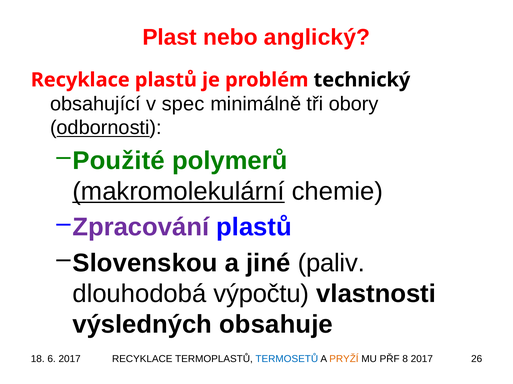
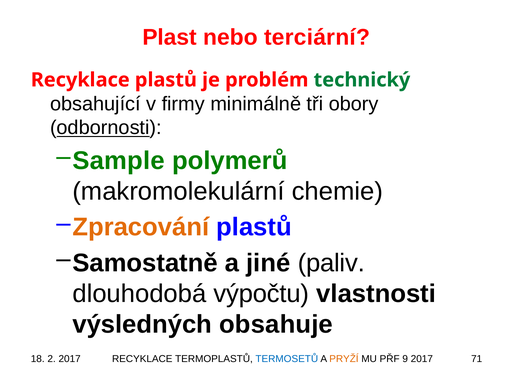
anglický: anglický -> terciární
technický colour: black -> green
spec: spec -> firmy
Použité: Použité -> Sample
makromolekulární underline: present -> none
Zpracování colour: purple -> orange
Slovenskou: Slovenskou -> Samostatně
6: 6 -> 2
8: 8 -> 9
26: 26 -> 71
